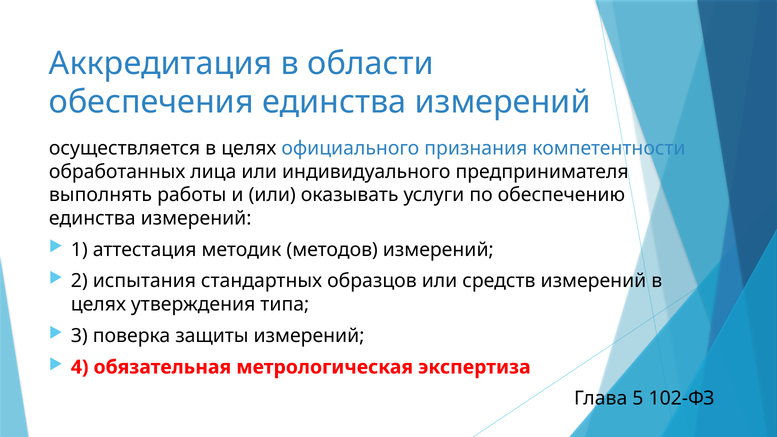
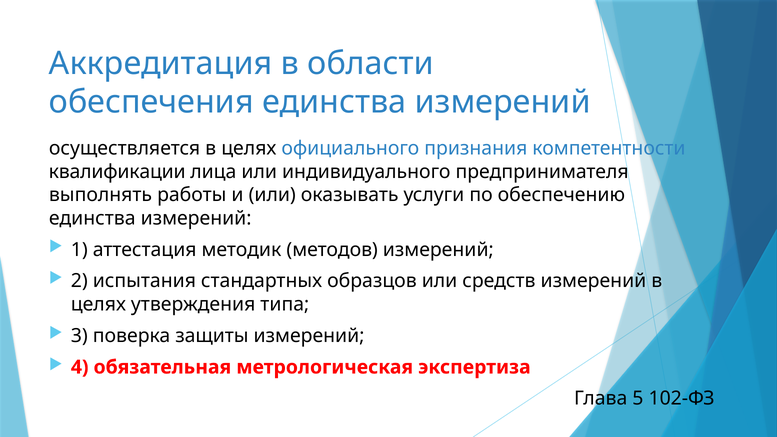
обработанных: обработанных -> квалификации
